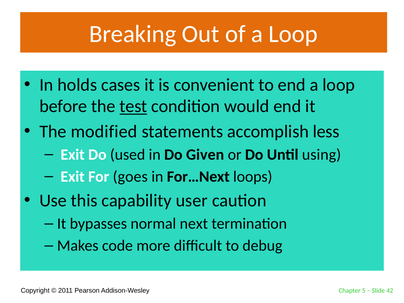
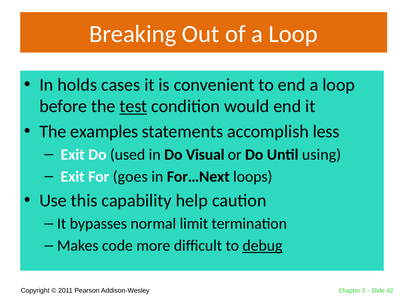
modified: modified -> examples
Given: Given -> Visual
user: user -> help
next: next -> limit
debug underline: none -> present
